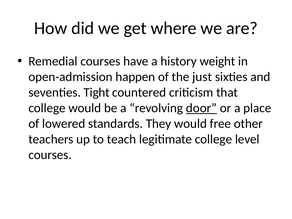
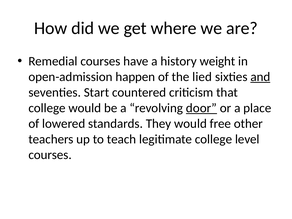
just: just -> lied
and underline: none -> present
Tight: Tight -> Start
